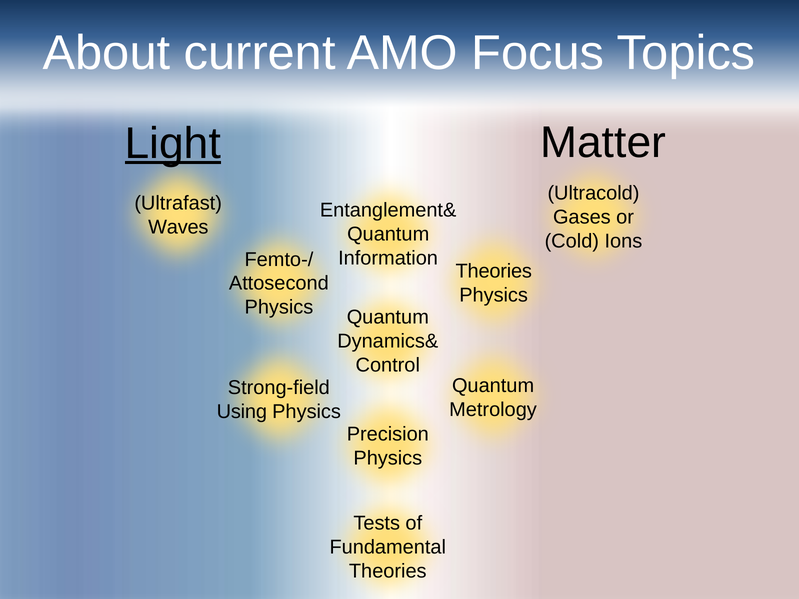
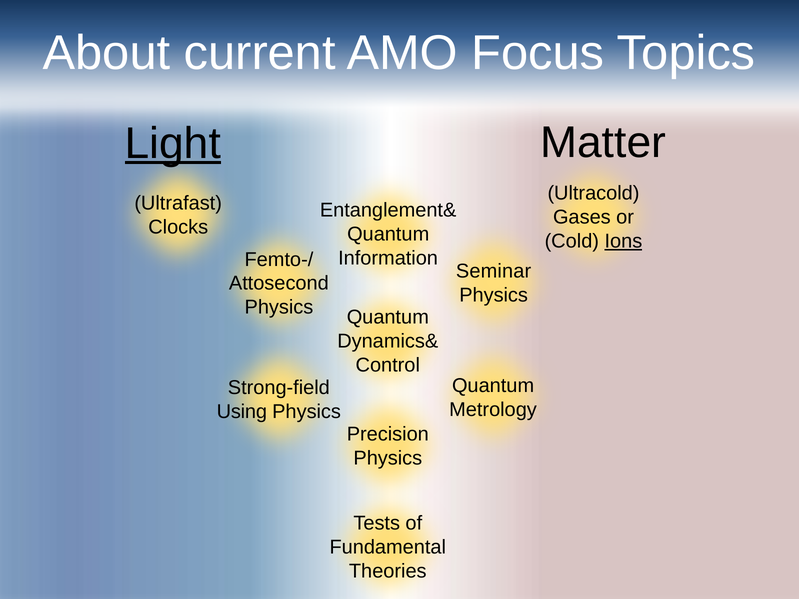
Waves: Waves -> Clocks
Ions underline: none -> present
Theories at (494, 272): Theories -> Seminar
